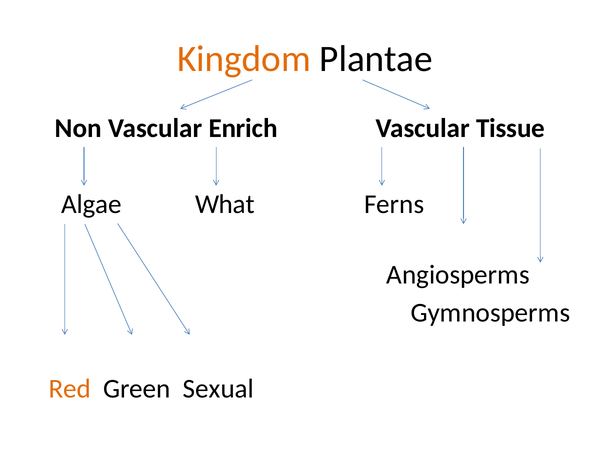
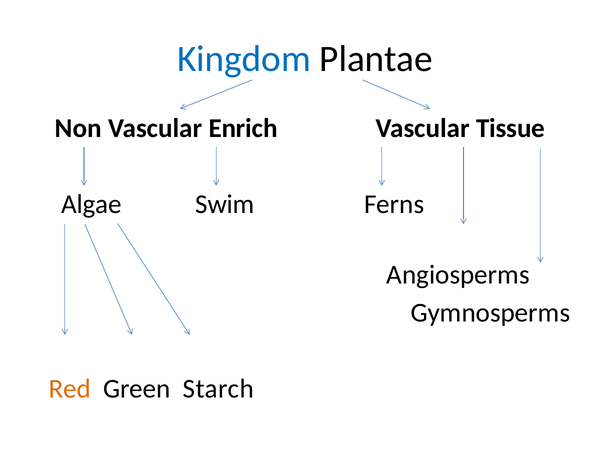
Kingdom colour: orange -> blue
What: What -> Swim
Sexual: Sexual -> Starch
